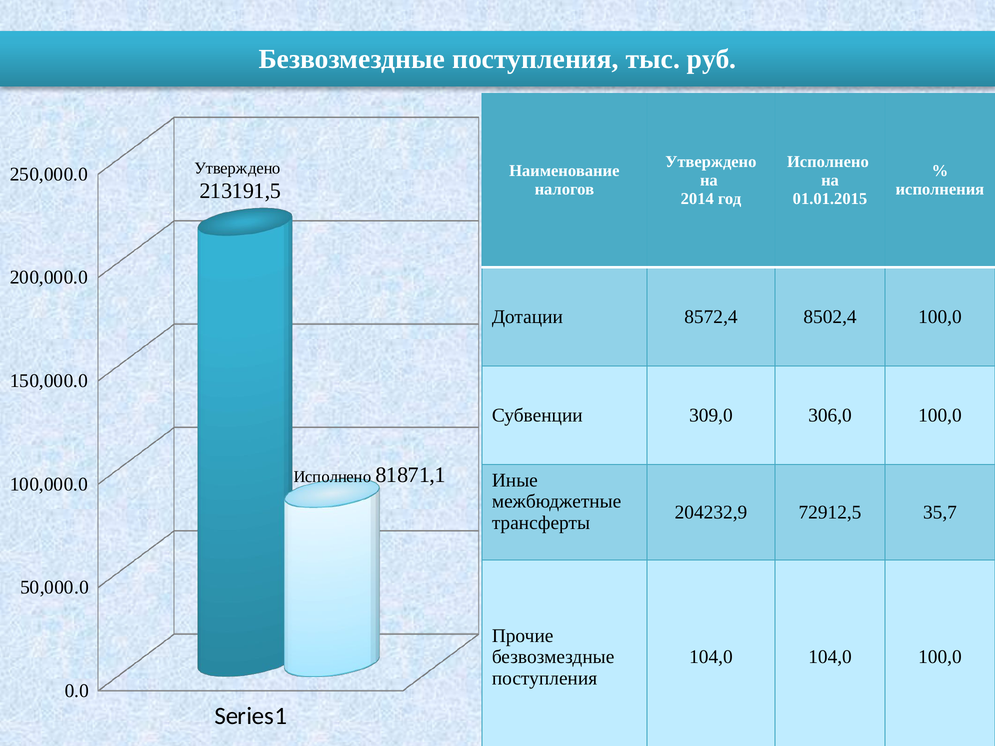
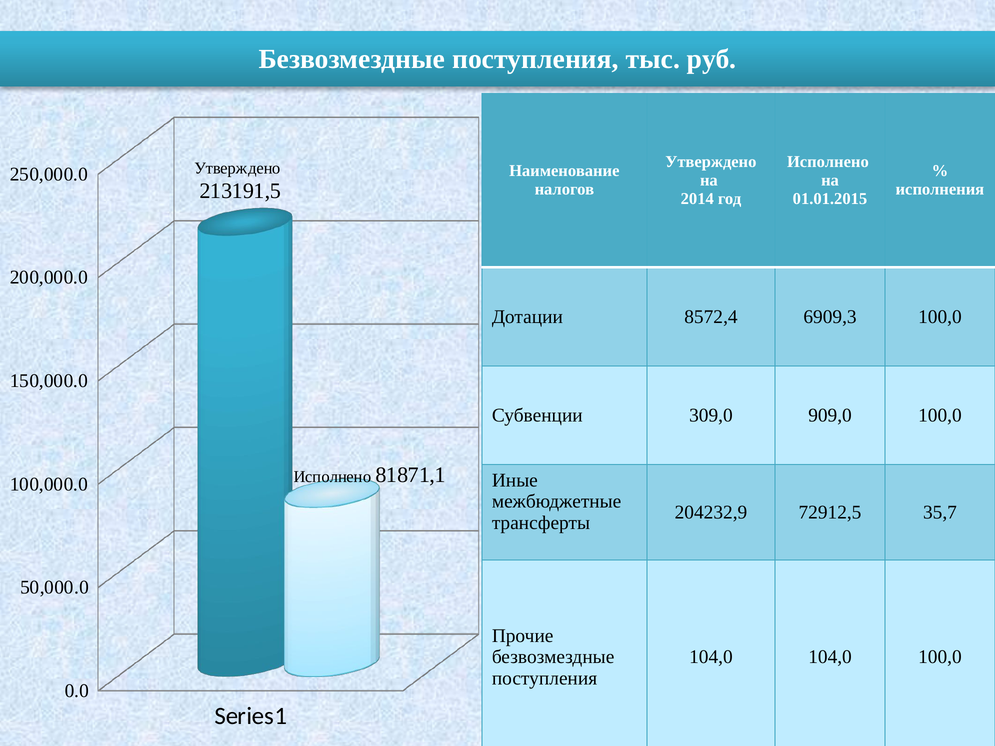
8502,4: 8502,4 -> 6909,3
306,0: 306,0 -> 909,0
